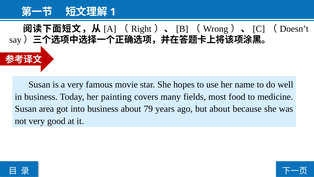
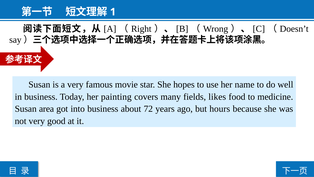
most: most -> likes
79: 79 -> 72
but about: about -> hours
